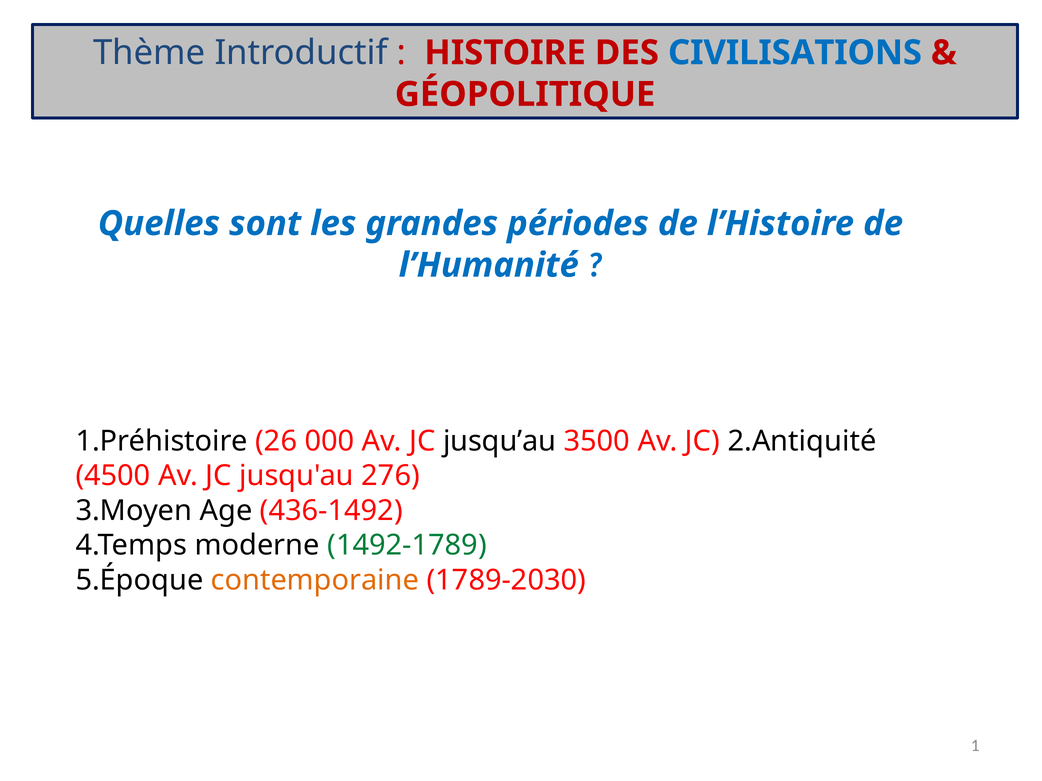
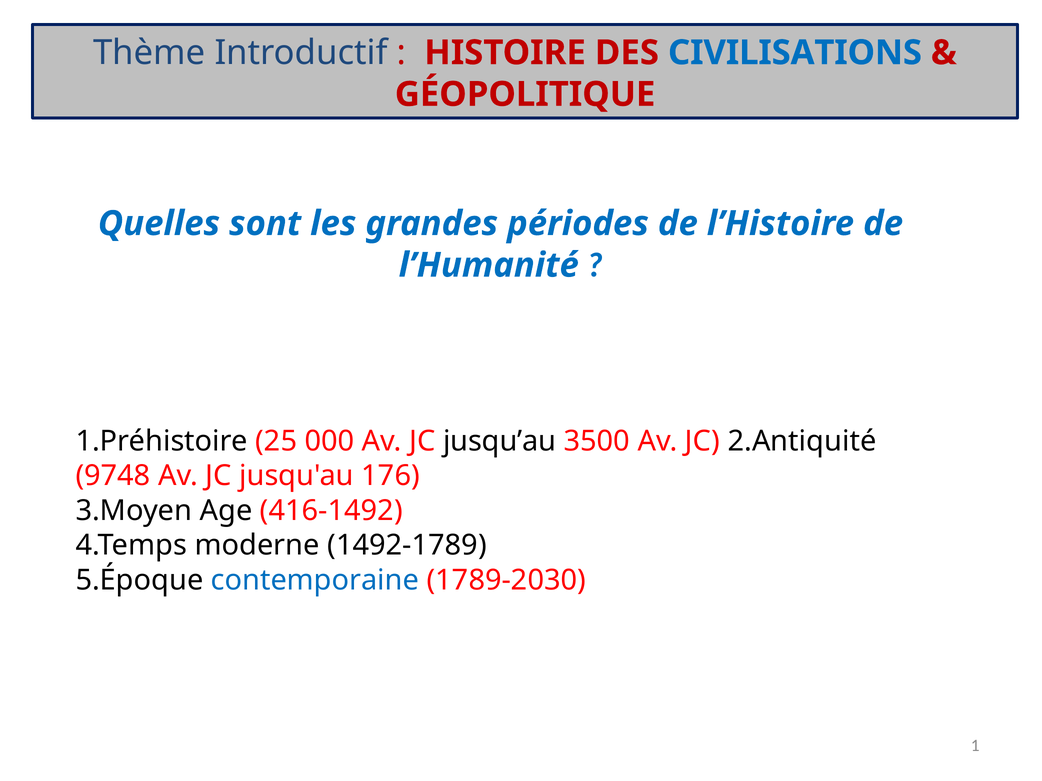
26: 26 -> 25
4500: 4500 -> 9748
276: 276 -> 176
436-1492: 436-1492 -> 416-1492
1492-1789 colour: green -> black
contemporaine colour: orange -> blue
